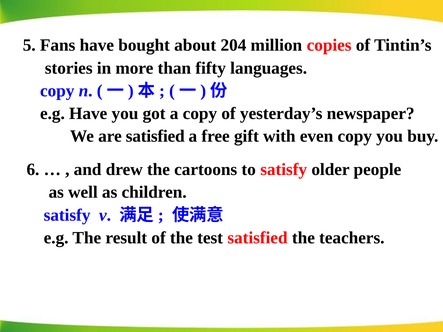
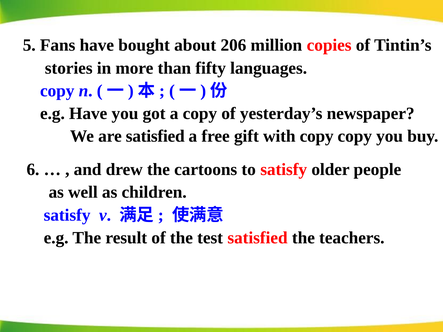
204: 204 -> 206
with even: even -> copy
